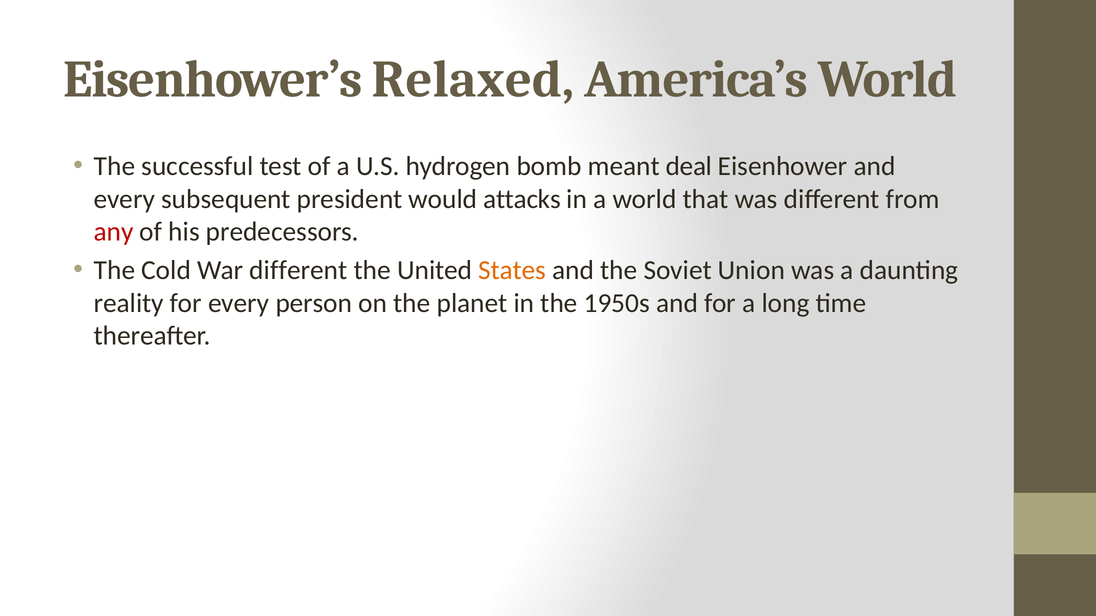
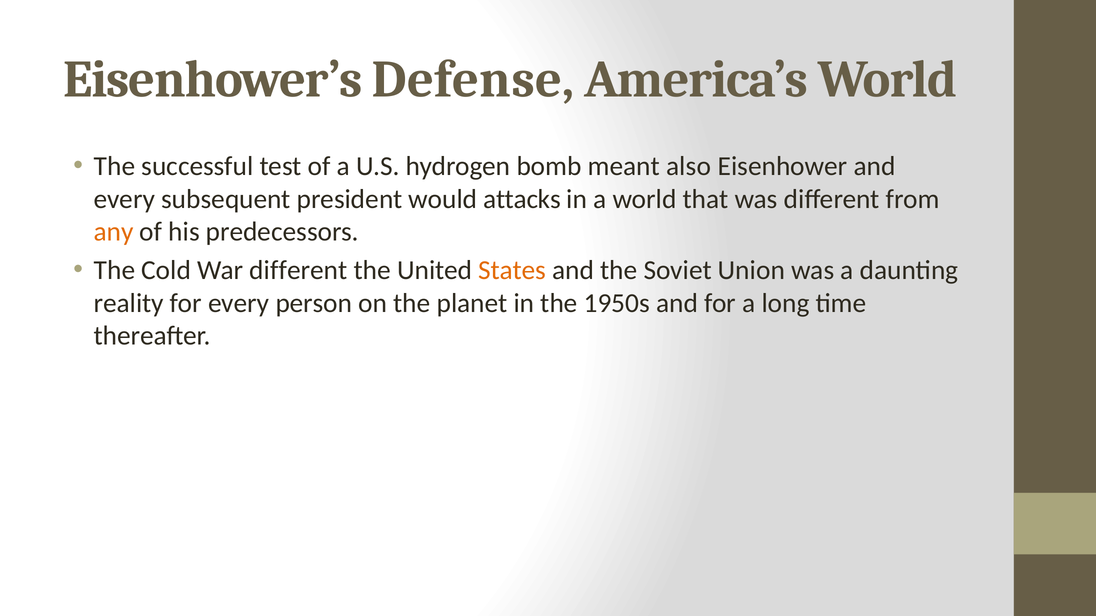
Relaxed: Relaxed -> Defense
deal: deal -> also
any colour: red -> orange
